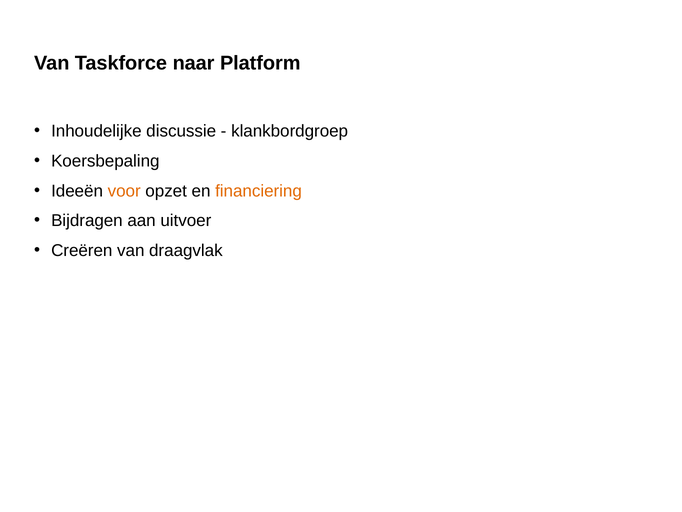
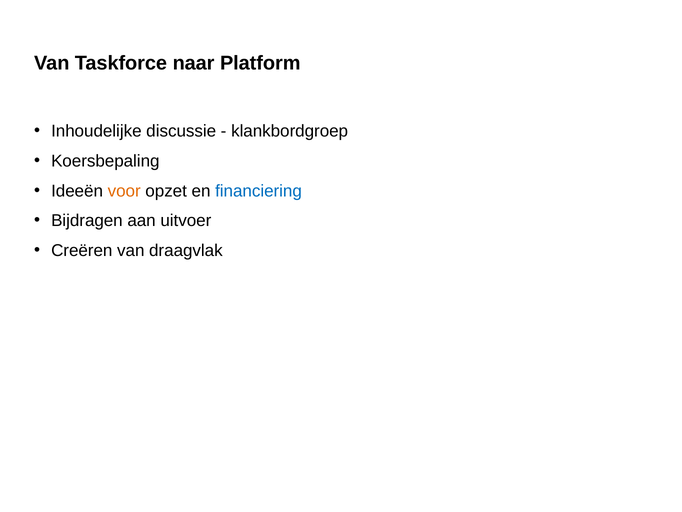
financiering colour: orange -> blue
